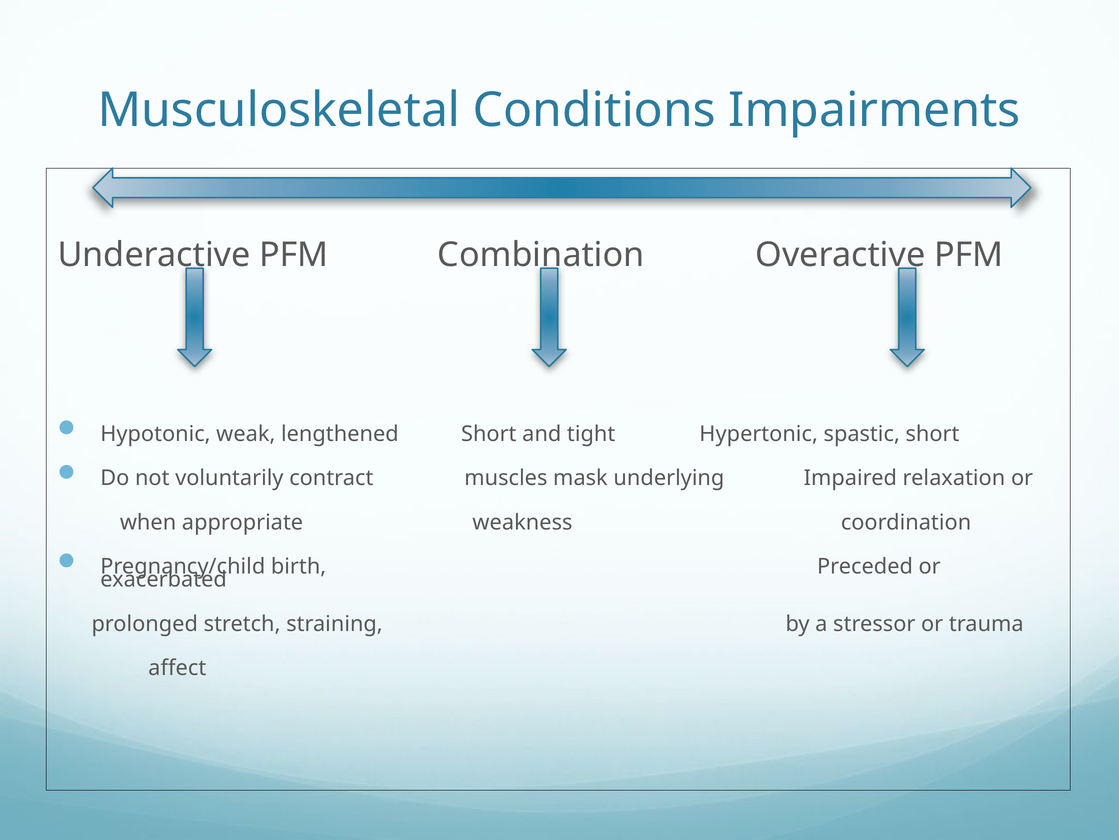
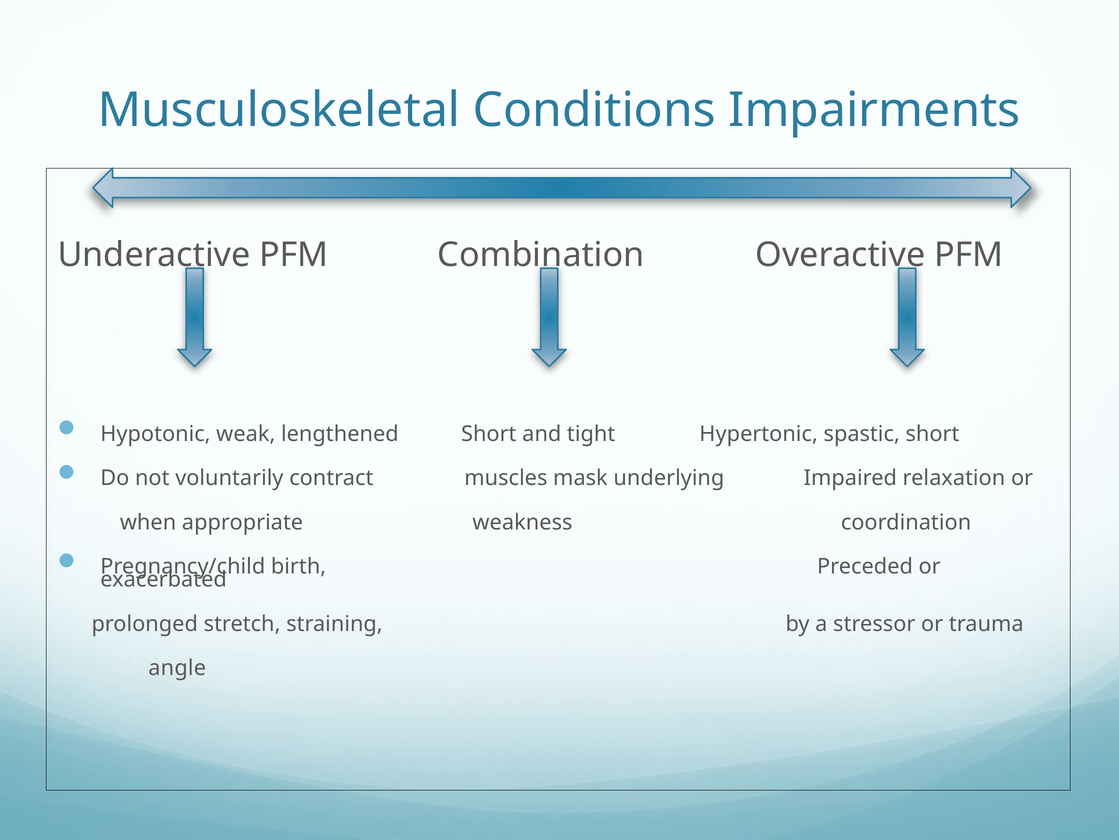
affect: affect -> angle
